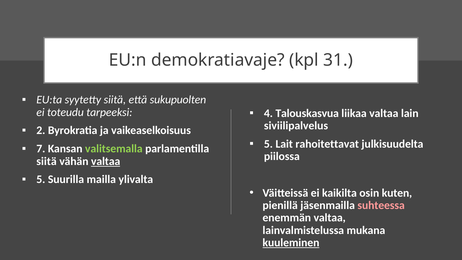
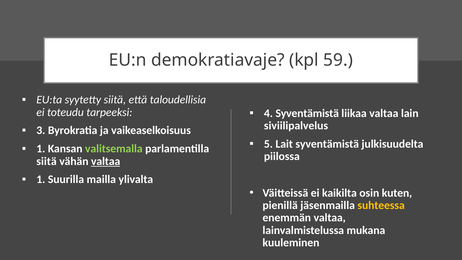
31: 31 -> 59
sukupuolten: sukupuolten -> taloudellisia
4 Talouskasvua: Talouskasvua -> Syventämistä
2: 2 -> 3
Lait rahoitettavat: rahoitettavat -> syventämistä
7 at (41, 149): 7 -> 1
5 at (41, 179): 5 -> 1
suhteessa colour: pink -> yellow
kuuleminen underline: present -> none
